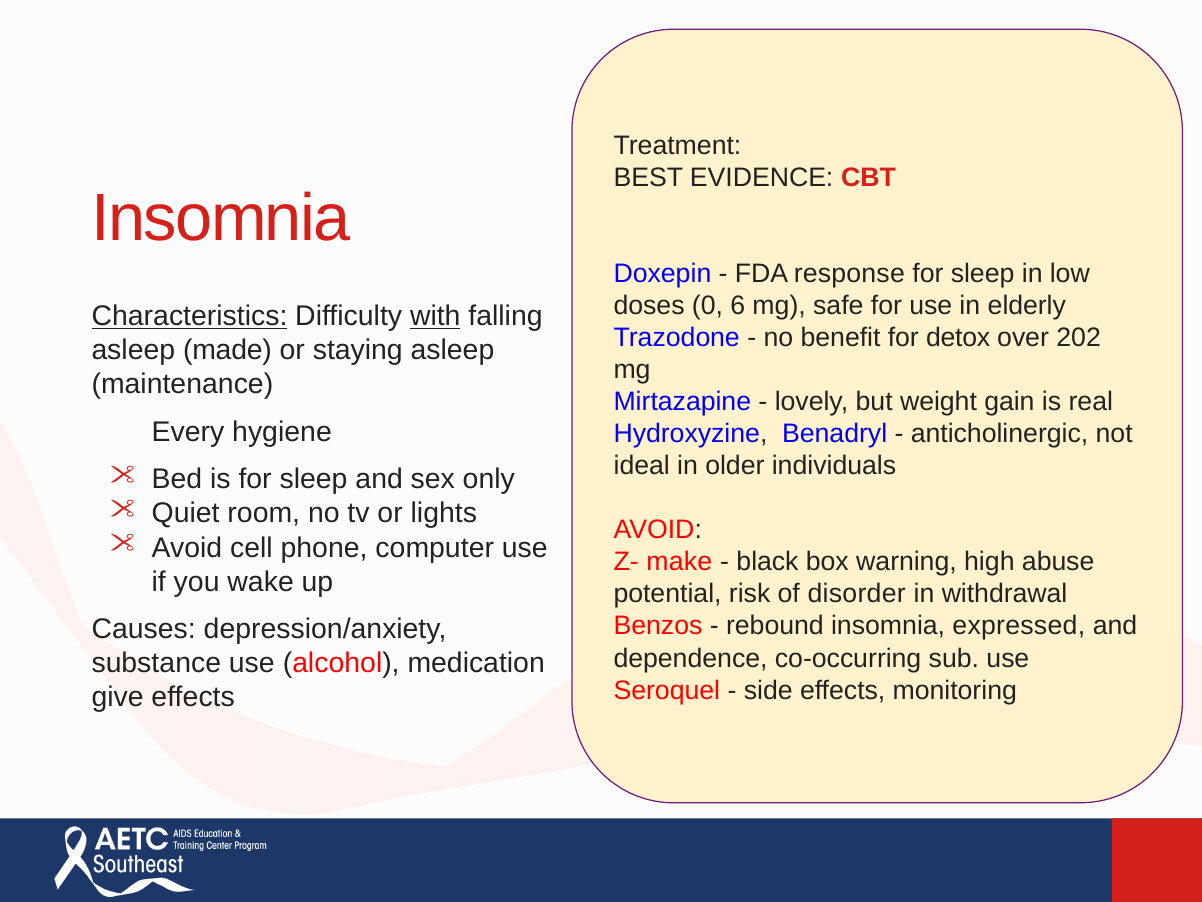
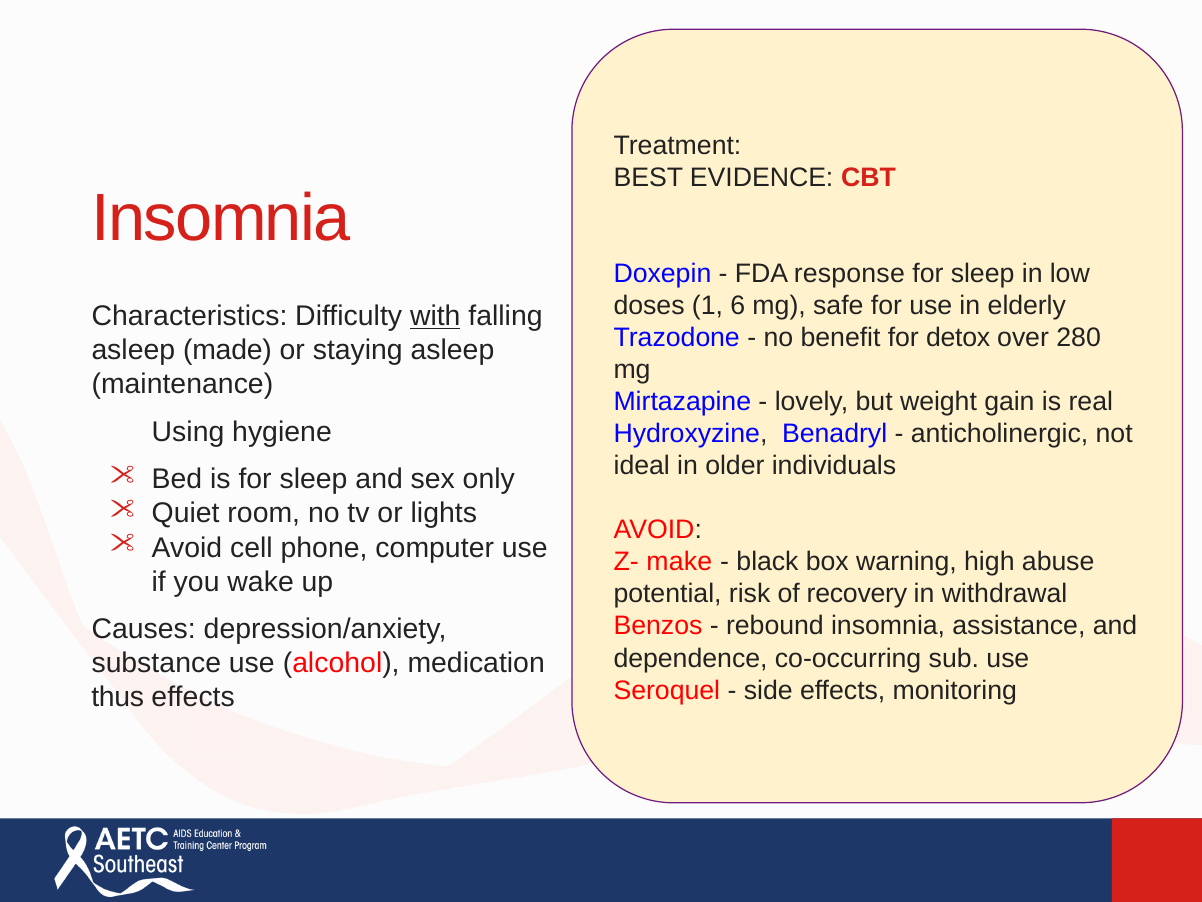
0: 0 -> 1
Characteristics underline: present -> none
202: 202 -> 280
Every: Every -> Using
disorder: disorder -> recovery
expressed: expressed -> assistance
give: give -> thus
